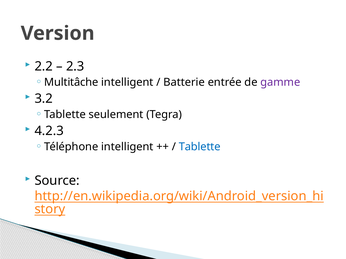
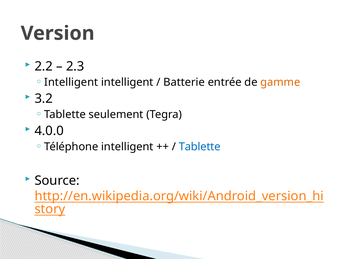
Multitâche at (71, 82): Multitâche -> Intelligent
gamme colour: purple -> orange
4.2.3: 4.2.3 -> 4.0.0
